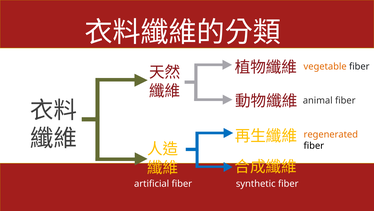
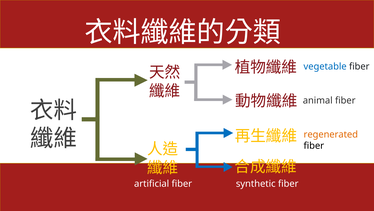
vegetable colour: orange -> blue
